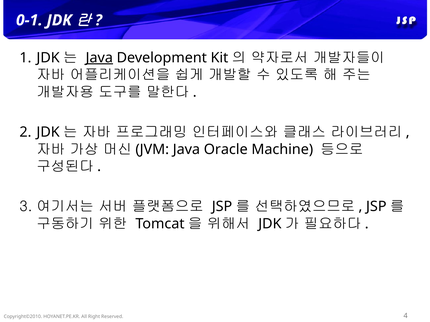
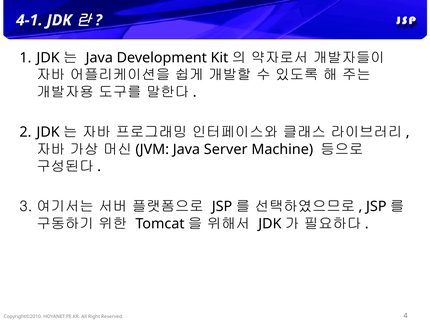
0-1: 0-1 -> 4-1
Java at (99, 58) underline: present -> none
Oracle: Oracle -> Server
